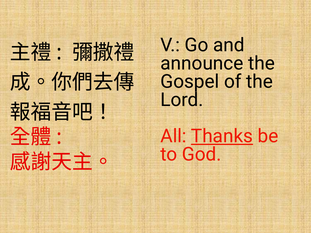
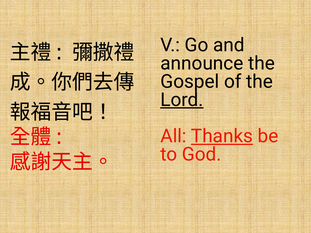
Lord underline: none -> present
